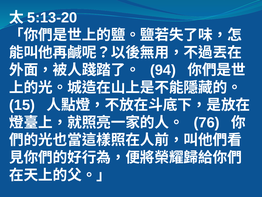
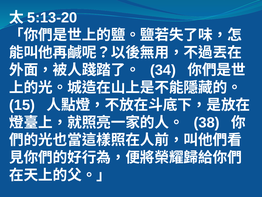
94: 94 -> 34
76: 76 -> 38
